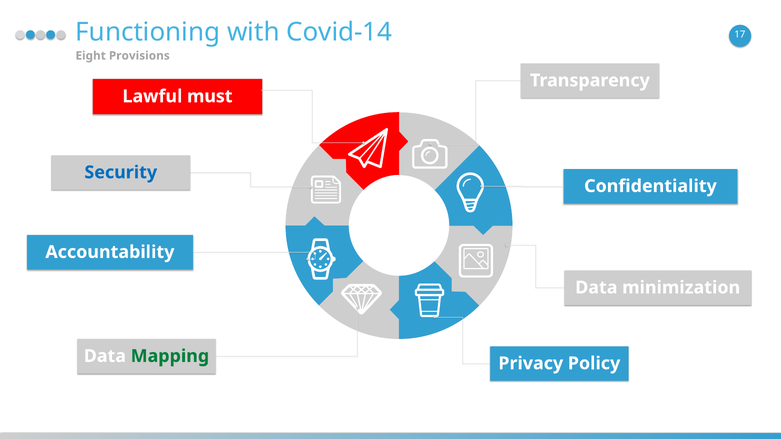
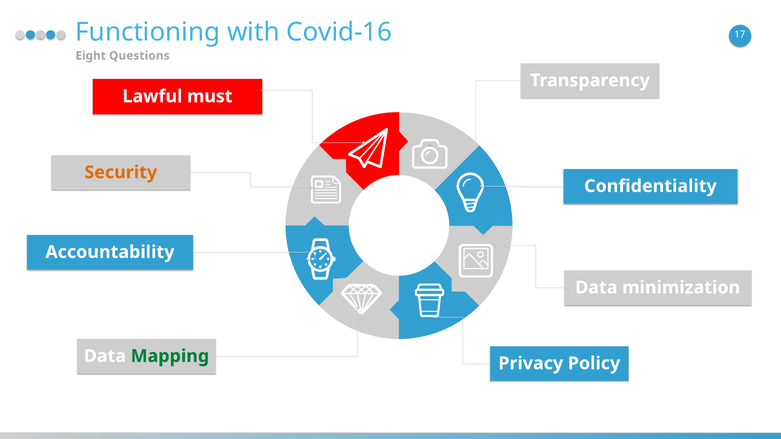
Covid-14: Covid-14 -> Covid-16
Provisions: Provisions -> Questions
Security colour: blue -> orange
